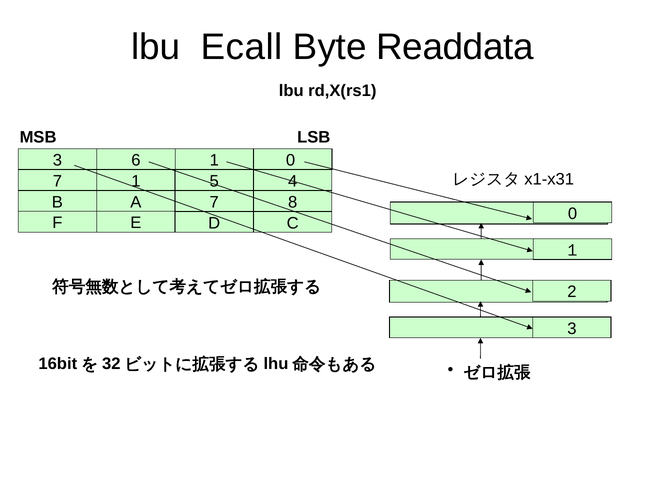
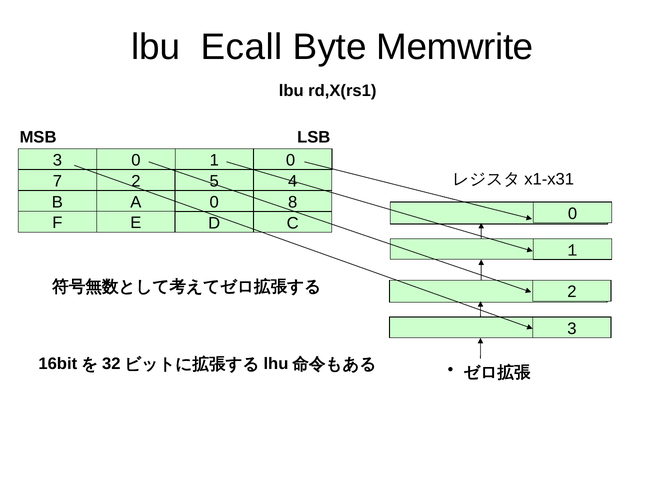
Readdata: Readdata -> Memwrite
3 6: 6 -> 0
7 1: 1 -> 2
A 7: 7 -> 0
